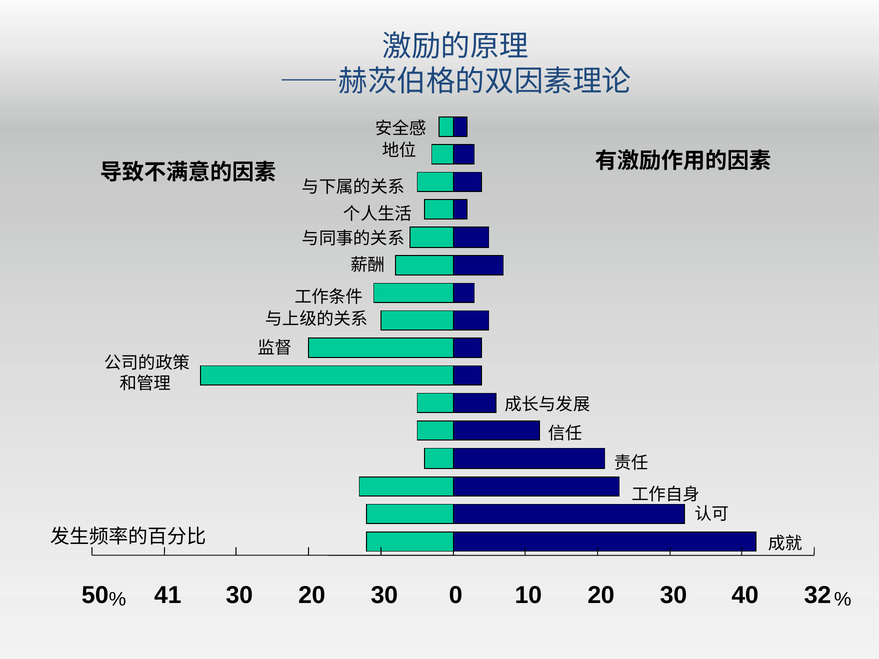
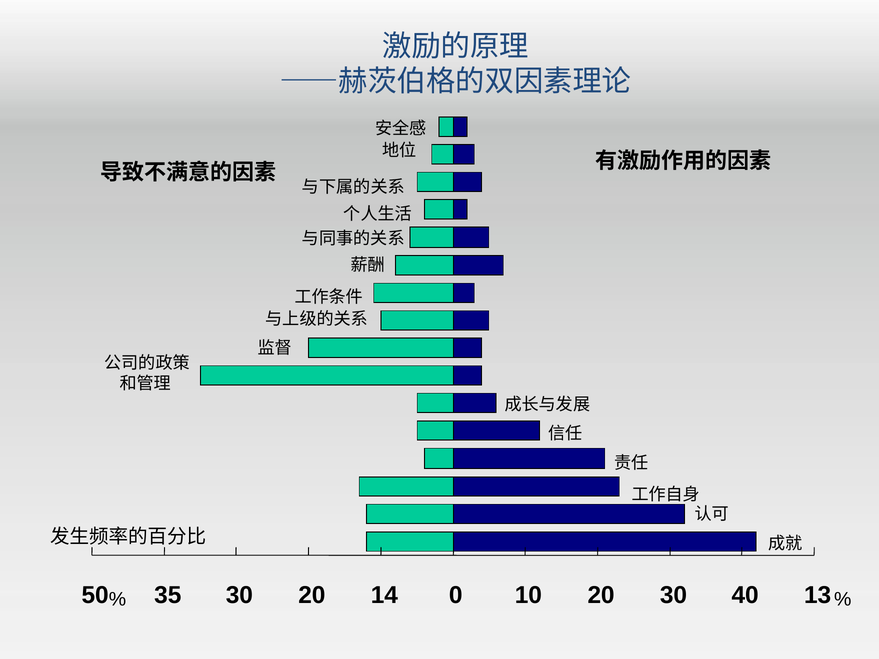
41: 41 -> 35
30 20 30: 30 -> 14
32: 32 -> 13
